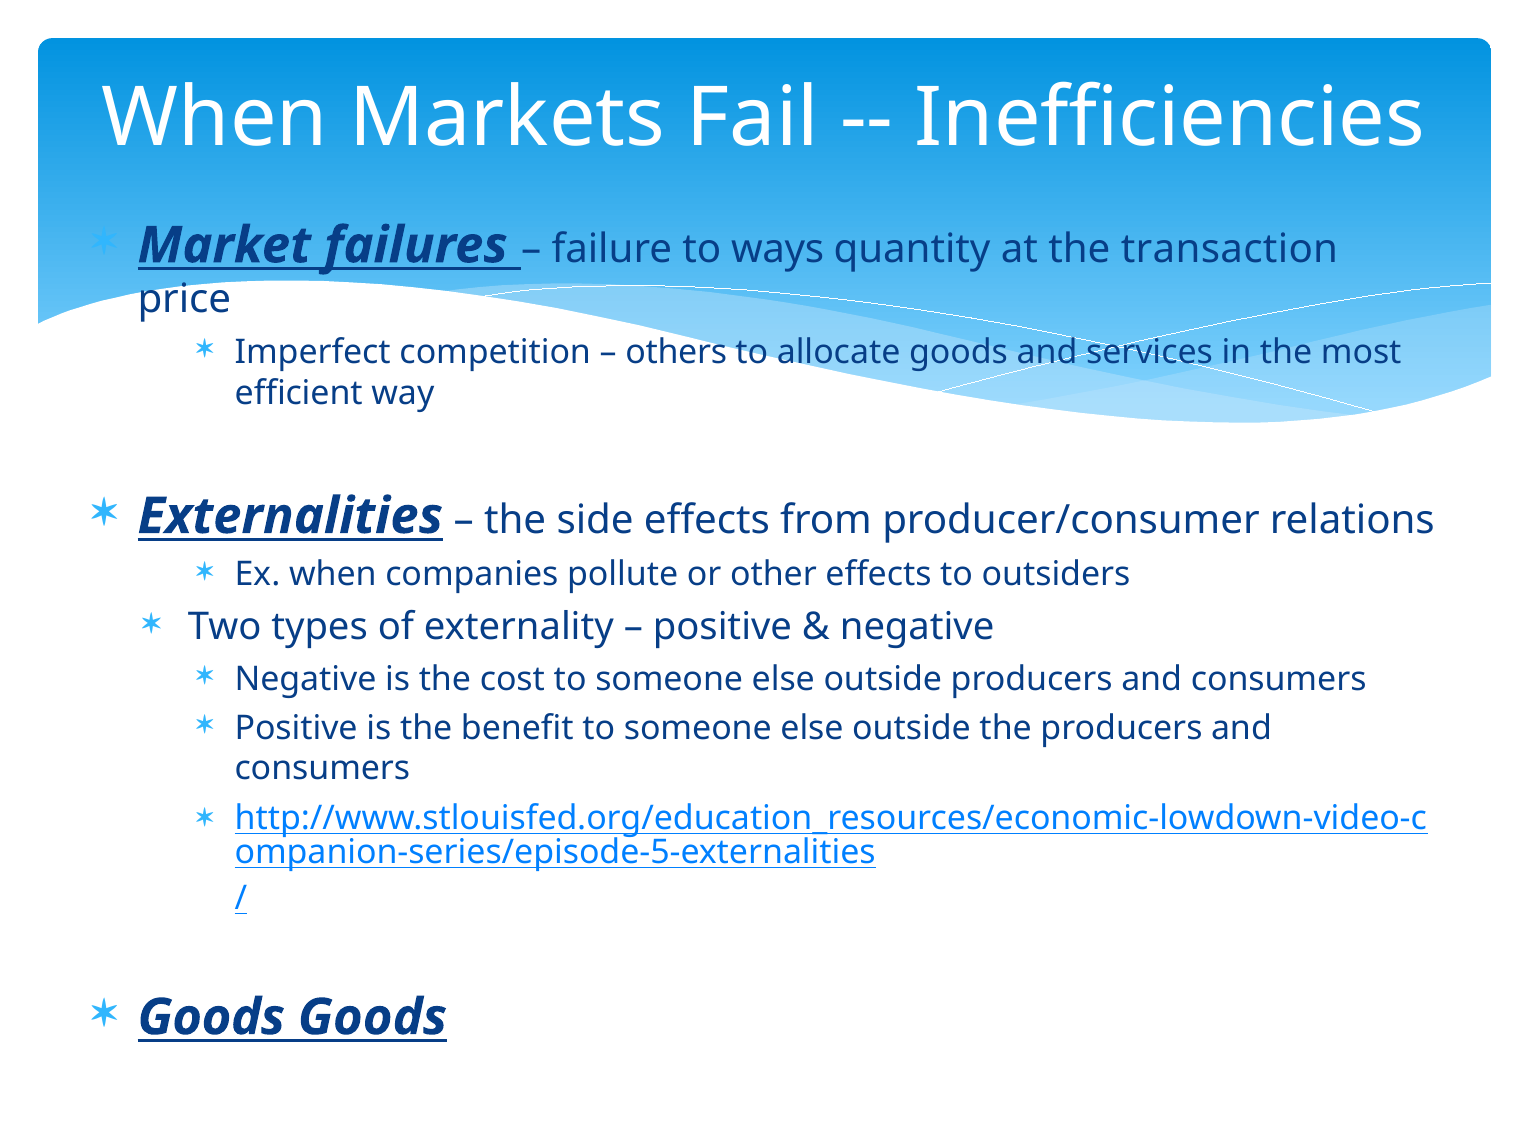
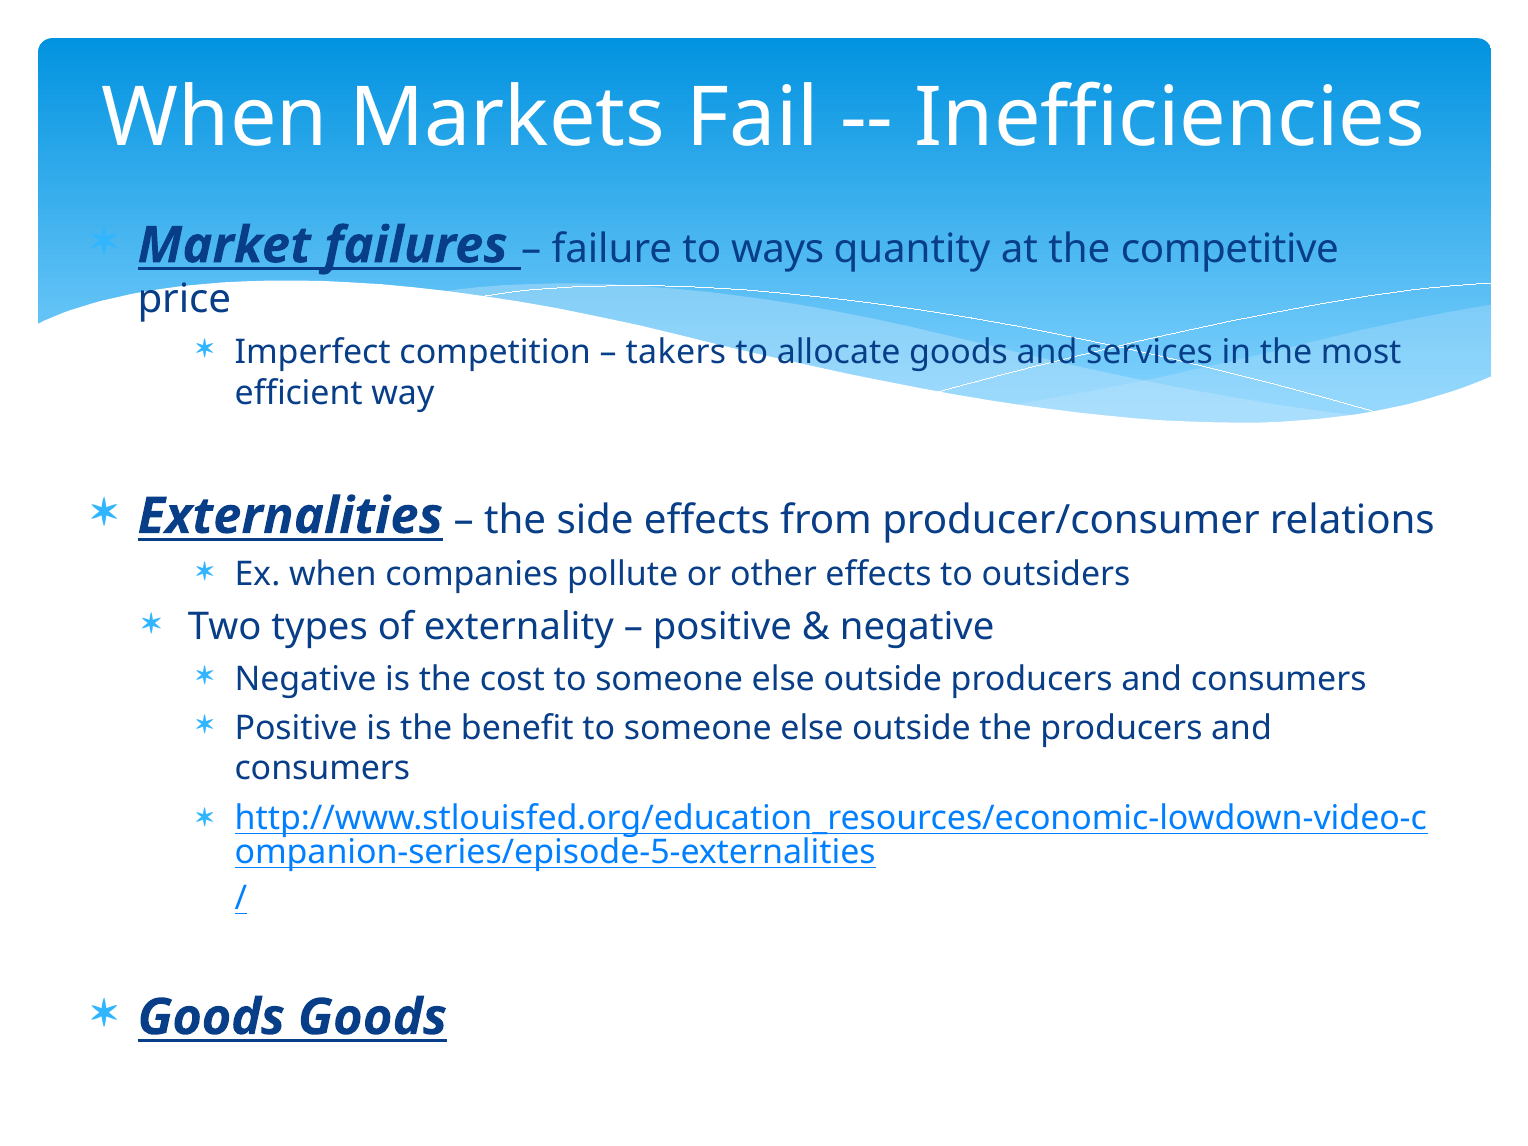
transaction: transaction -> competitive
others: others -> takers
